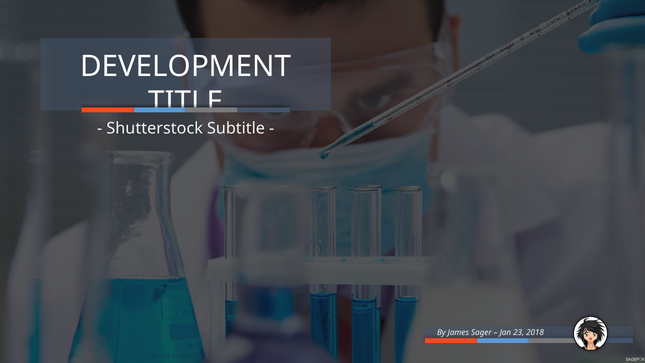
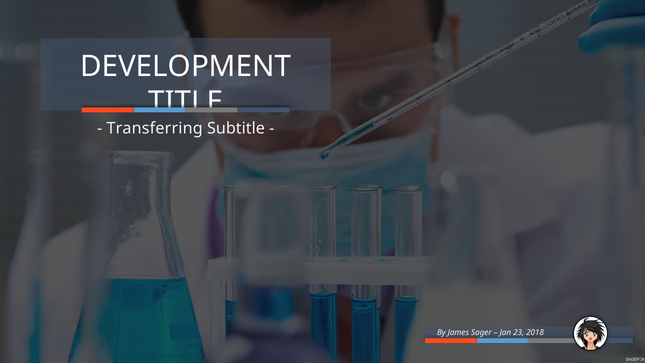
Shutterstock: Shutterstock -> Transferring
